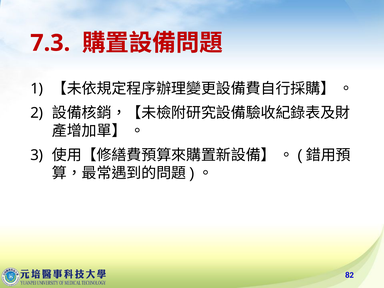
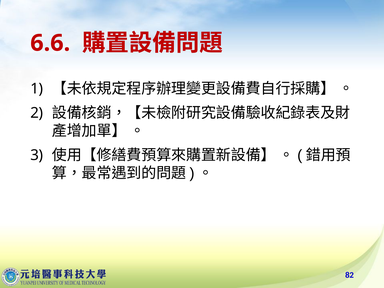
7.3: 7.3 -> 6.6
